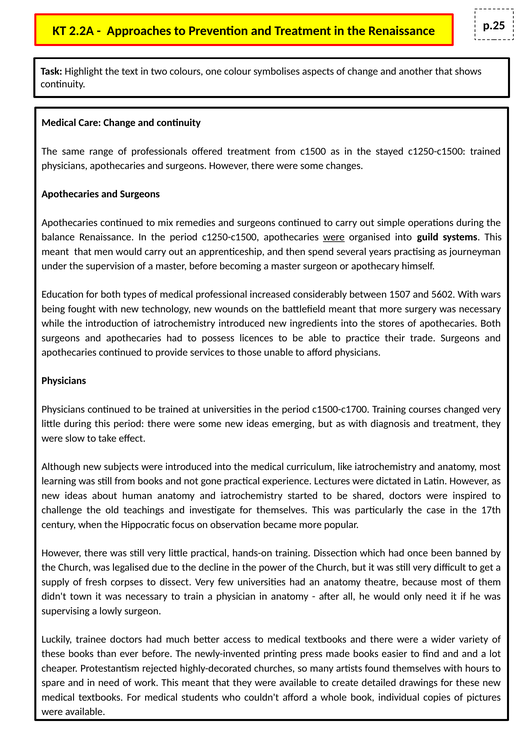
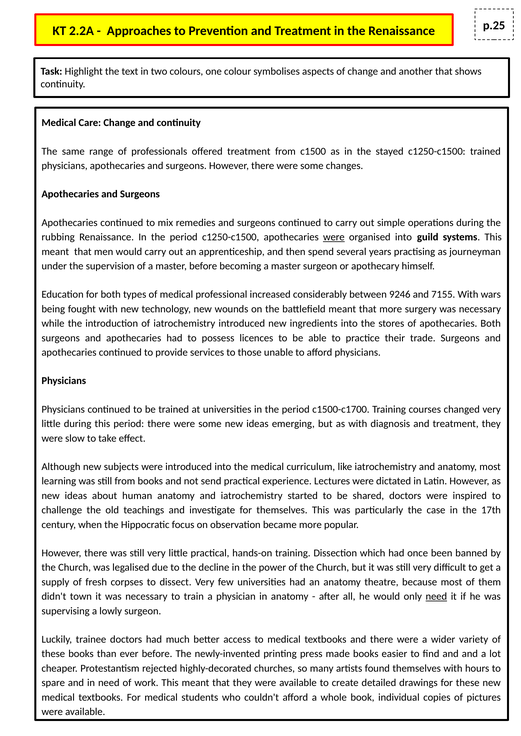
balance: balance -> rubbing
1507: 1507 -> 9246
5602: 5602 -> 7155
gone: gone -> send
need at (436, 597) underline: none -> present
